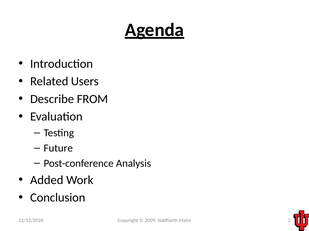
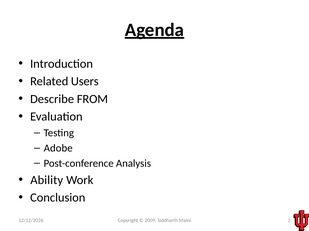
Future: Future -> Adobe
Added: Added -> Ability
